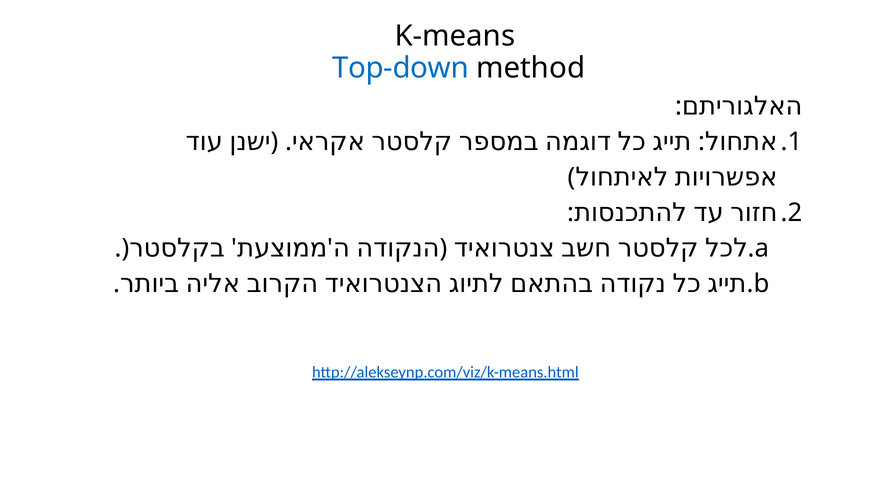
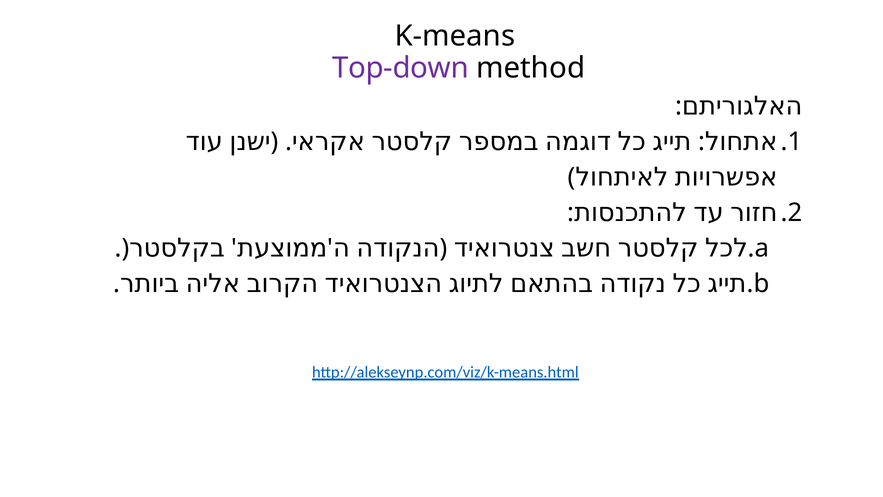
Top-down colour: blue -> purple
